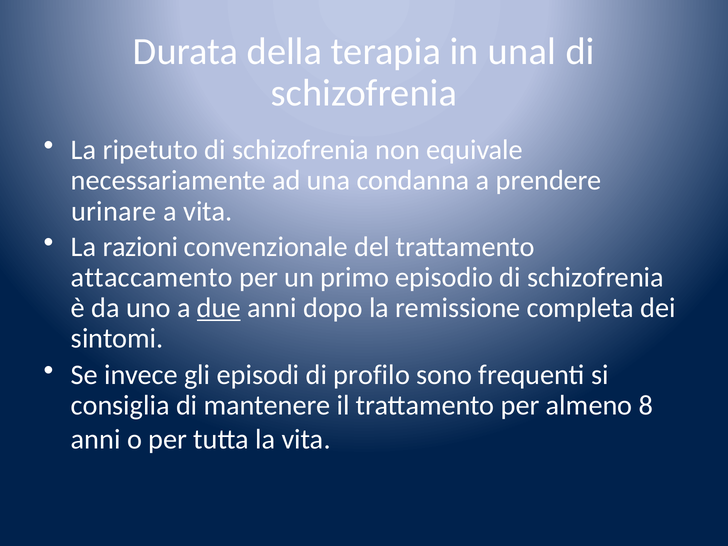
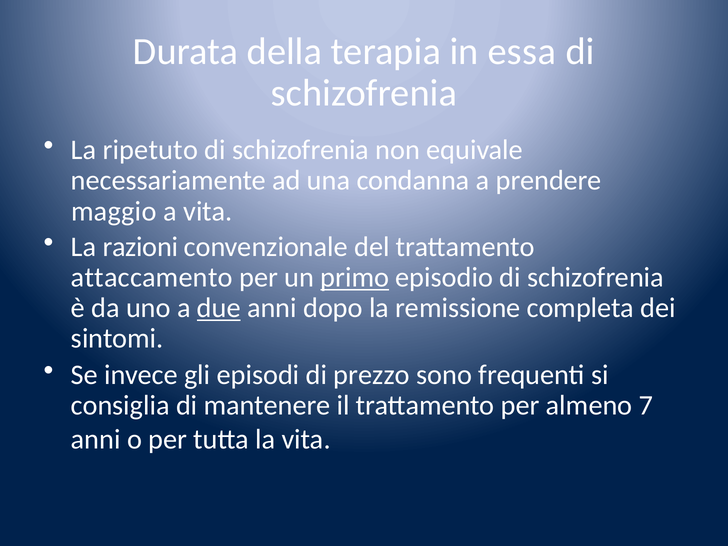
unal: unal -> essa
urinare: urinare -> maggio
primo underline: none -> present
profilo: profilo -> prezzo
8: 8 -> 7
